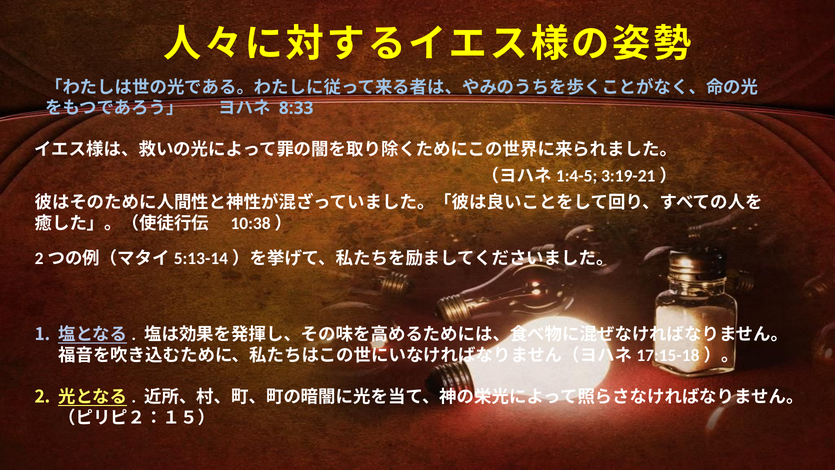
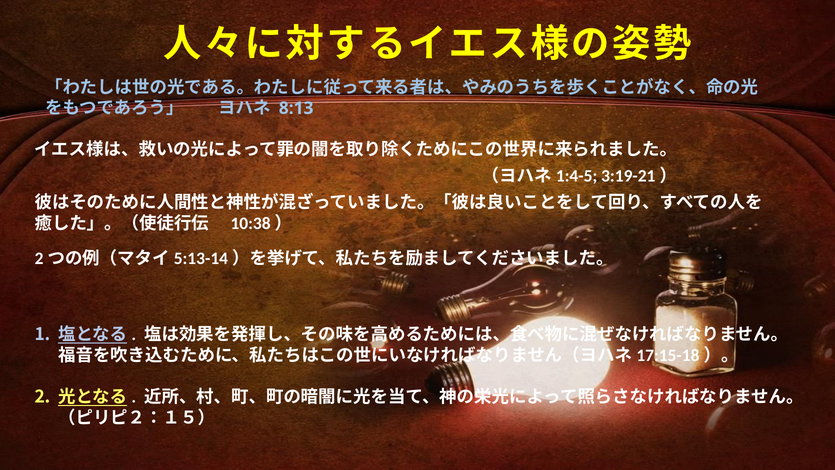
8:33: 8:33 -> 8:13
